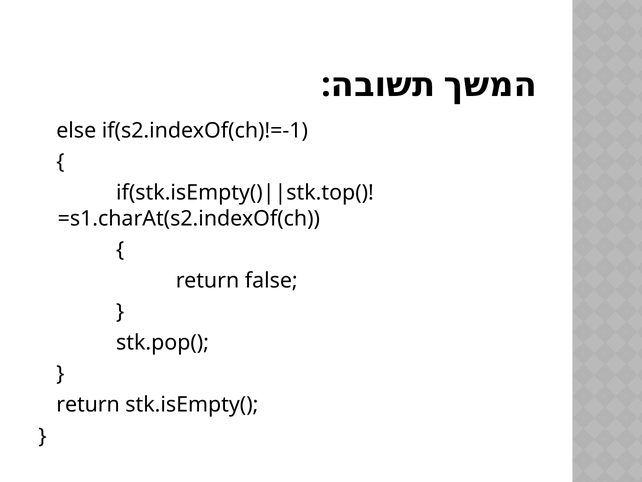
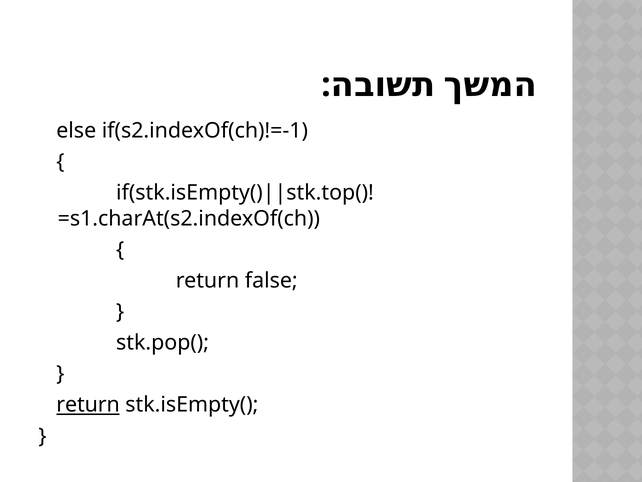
return at (88, 404) underline: none -> present
